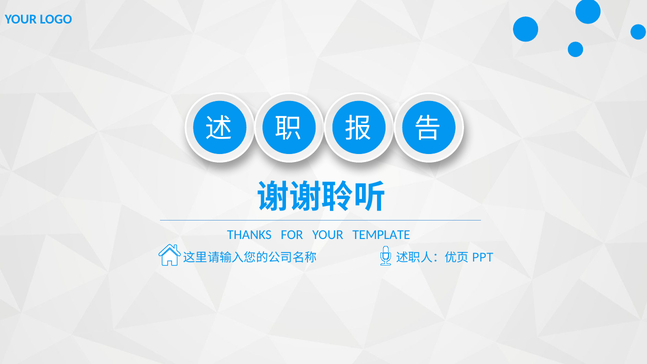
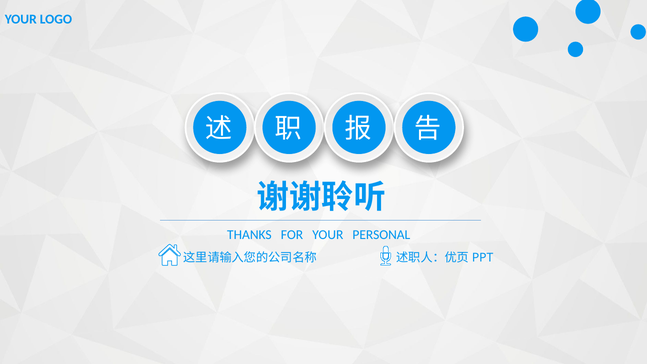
TEMPLATE: TEMPLATE -> PERSONAL
